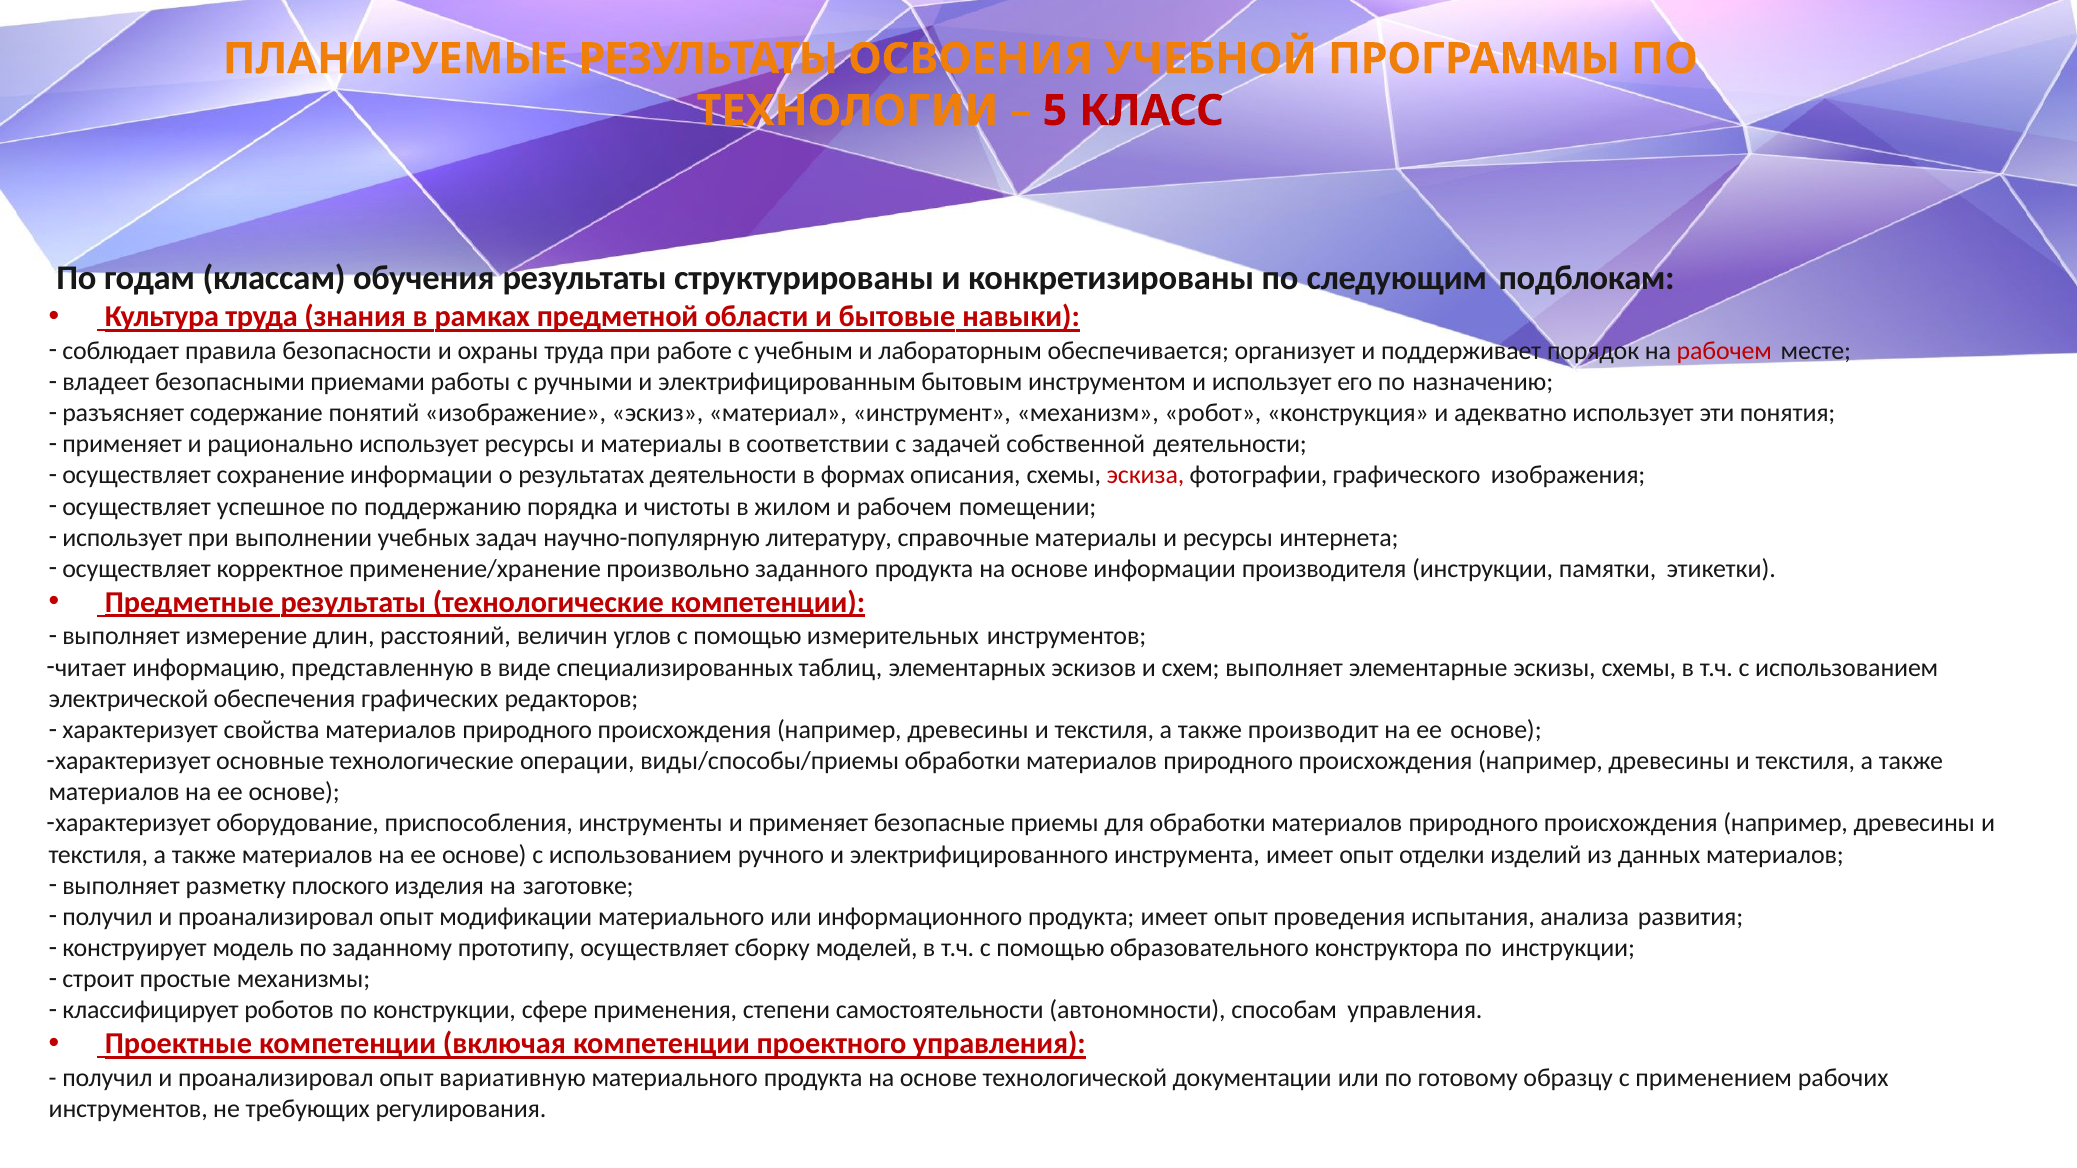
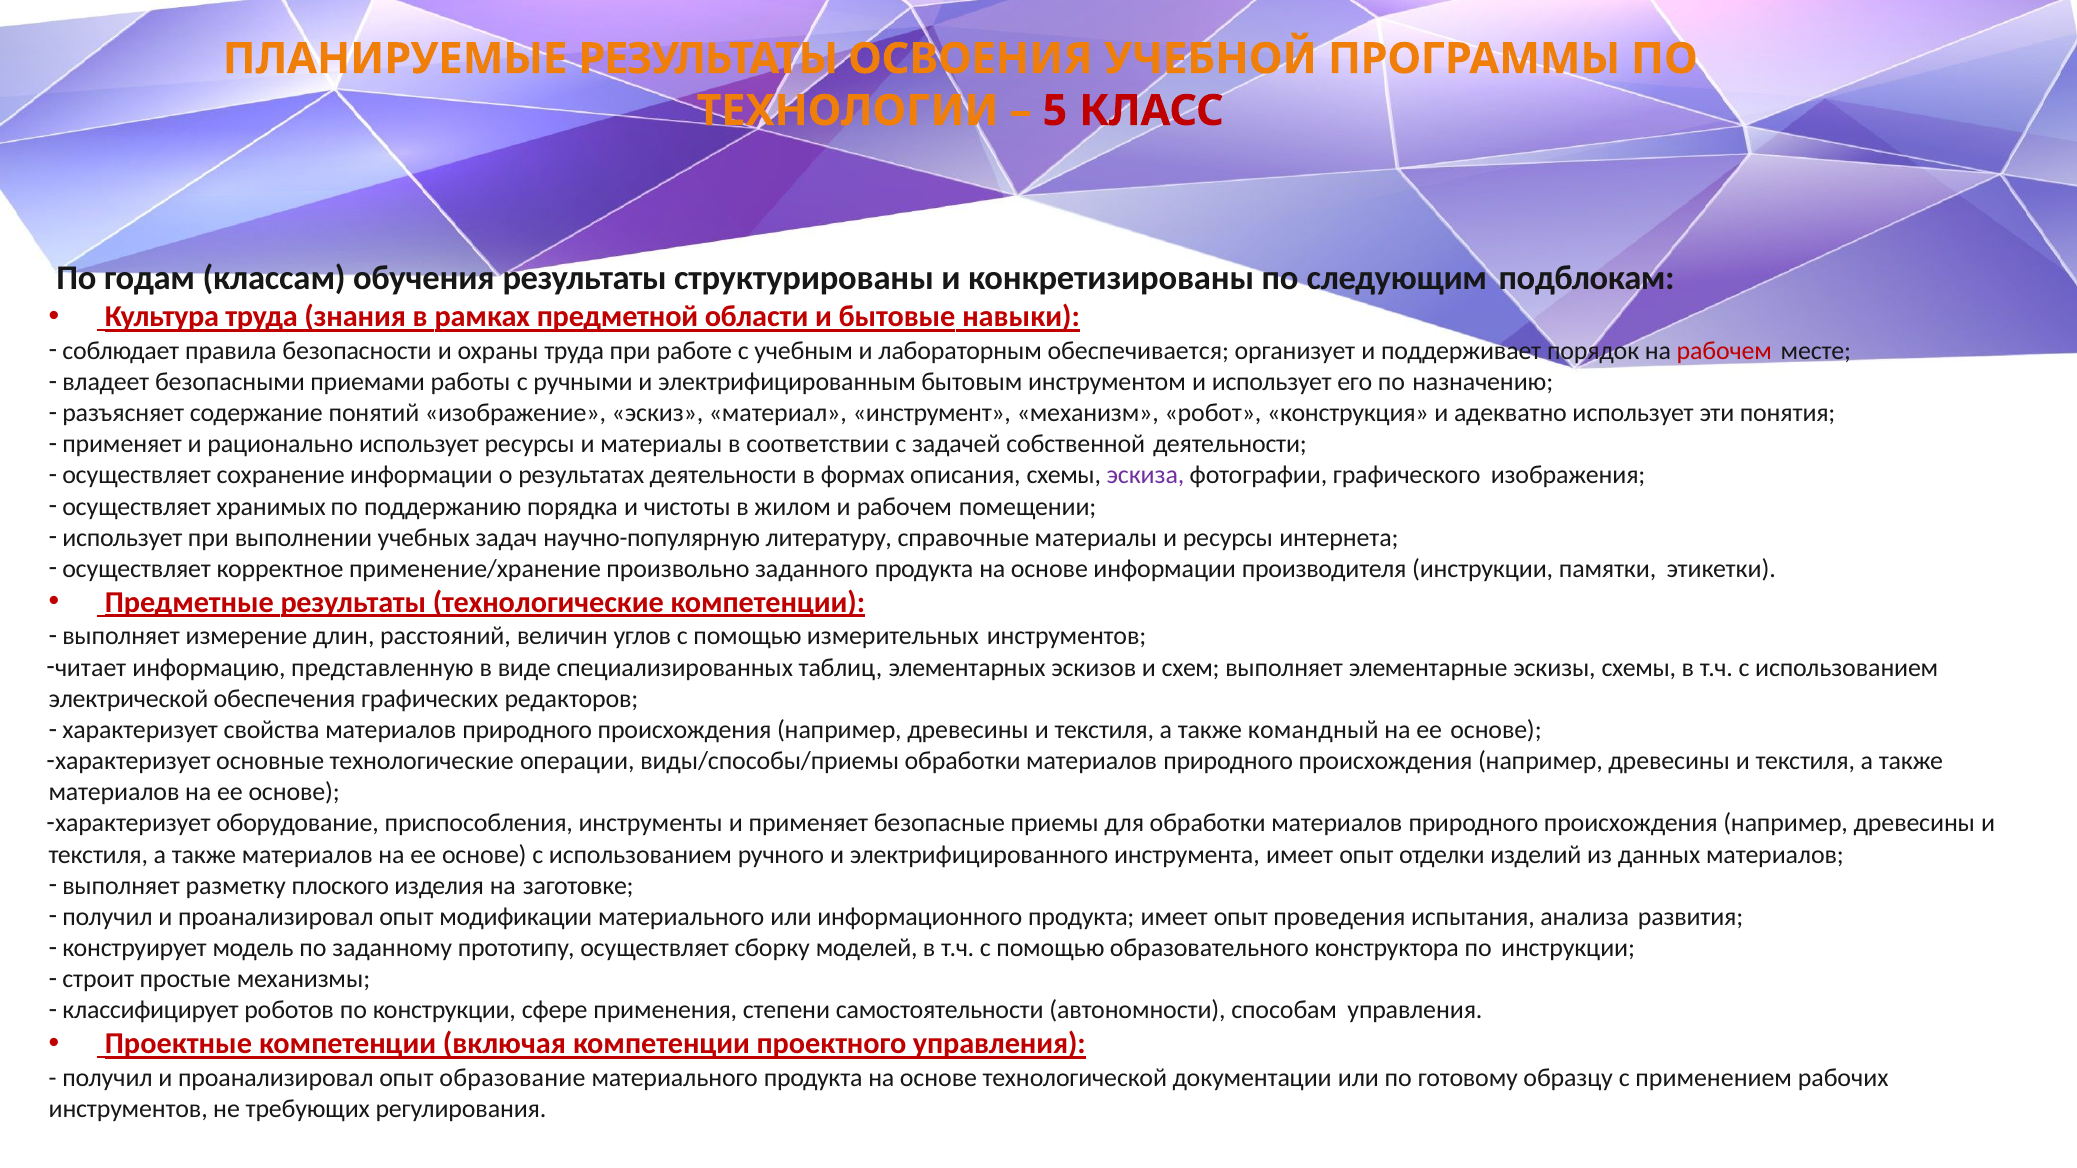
эскиза colour: red -> purple
успешное: успешное -> хранимых
производит: производит -> командный
вариативную: вариативную -> образование
